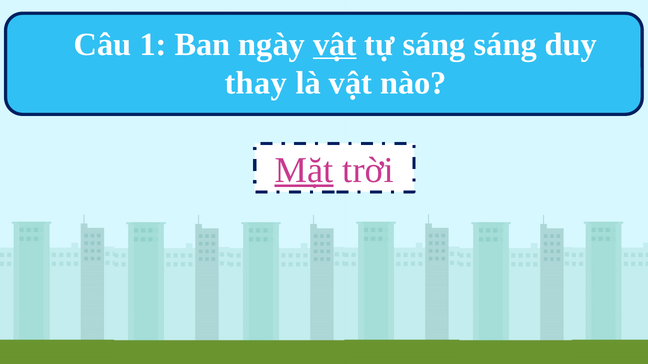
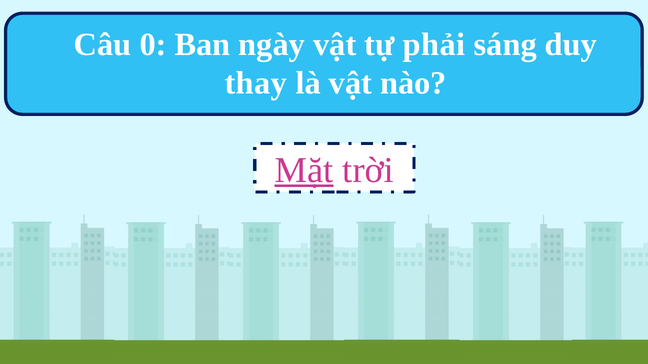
1: 1 -> 0
vật at (335, 44) underline: present -> none
tự sáng: sáng -> phải
